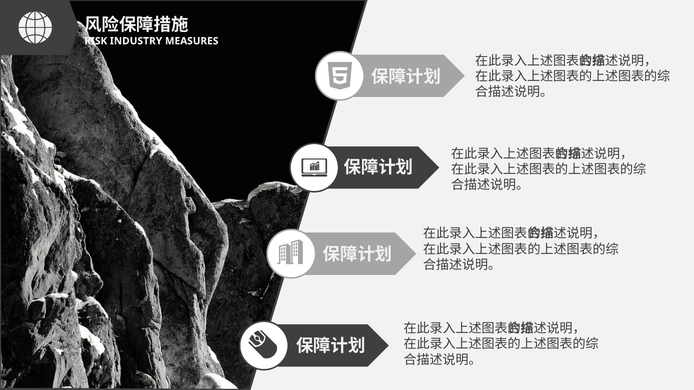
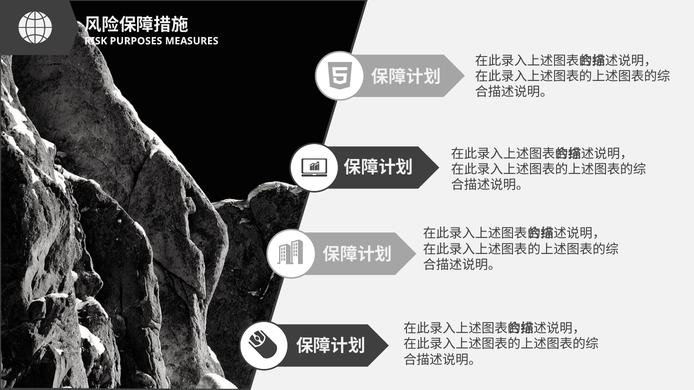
INDUSTRY: INDUSTRY -> PURPOSES
